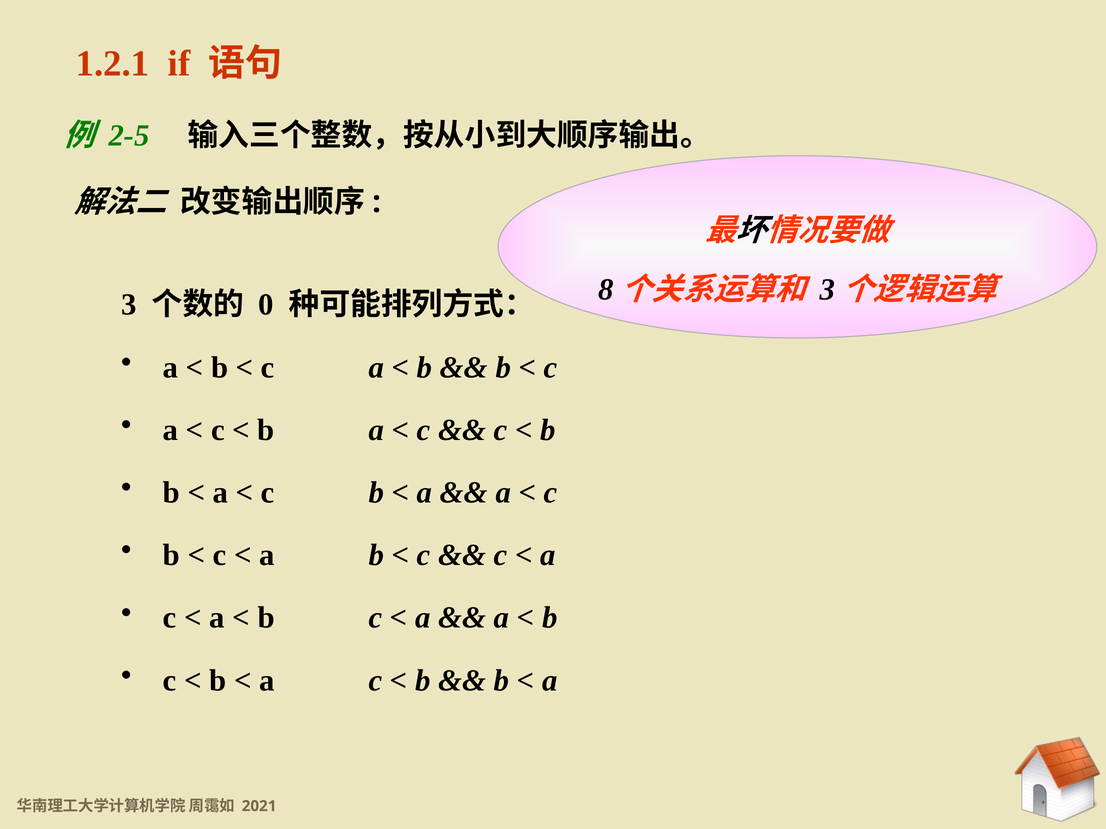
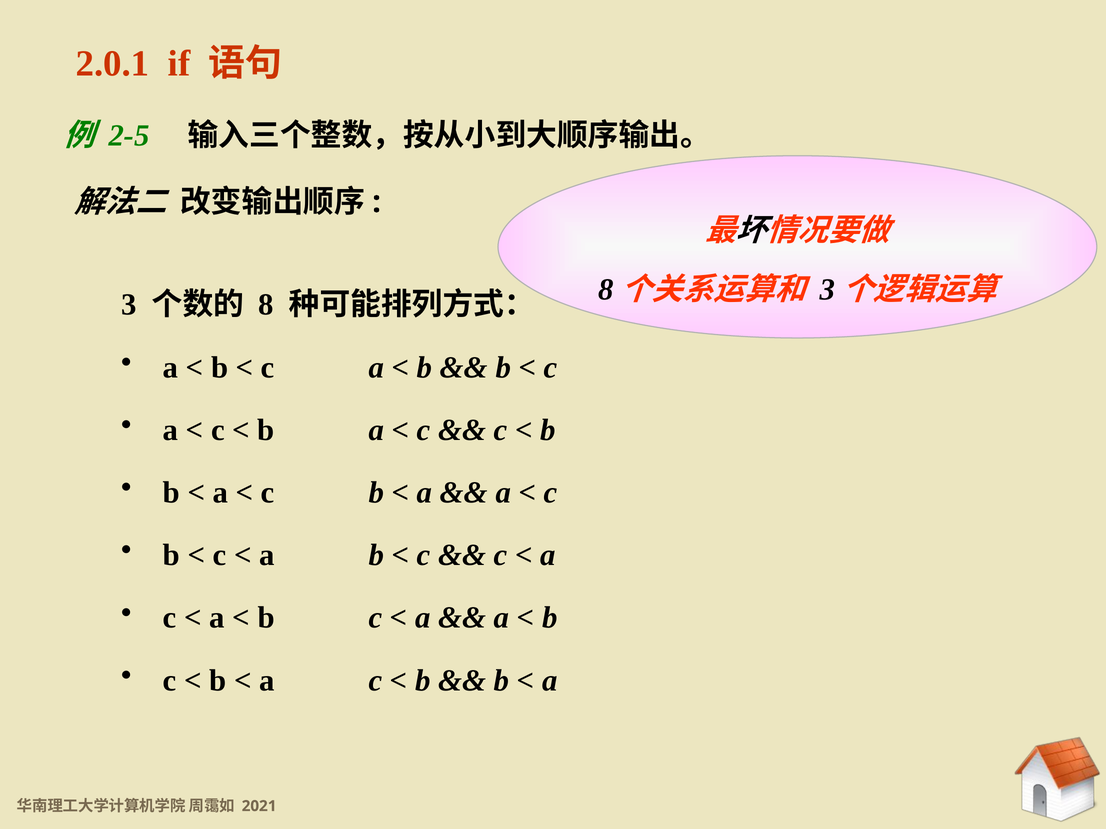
1.2.1: 1.2.1 -> 2.0.1
0: 0 -> 8
